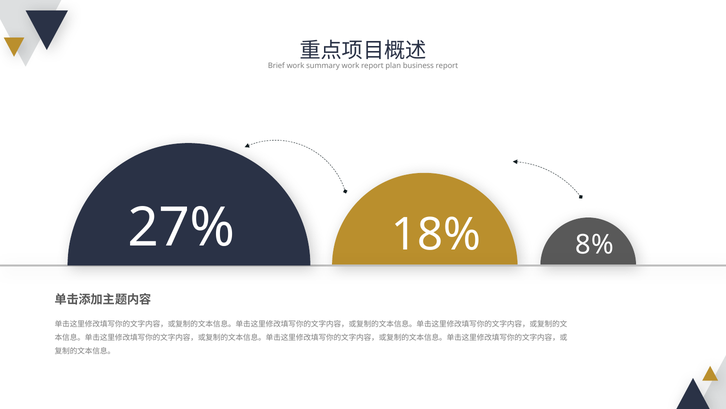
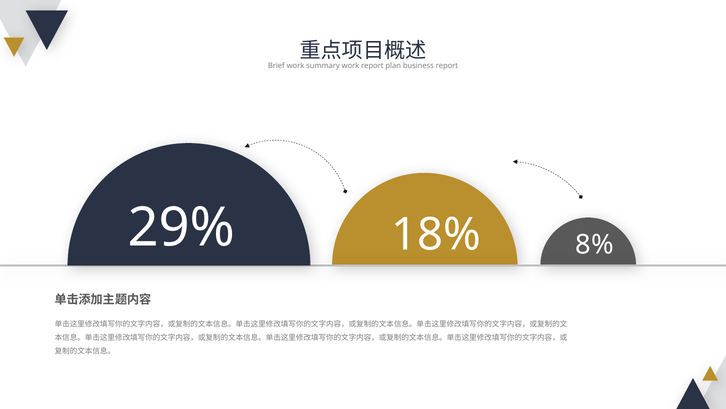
27%: 27% -> 29%
